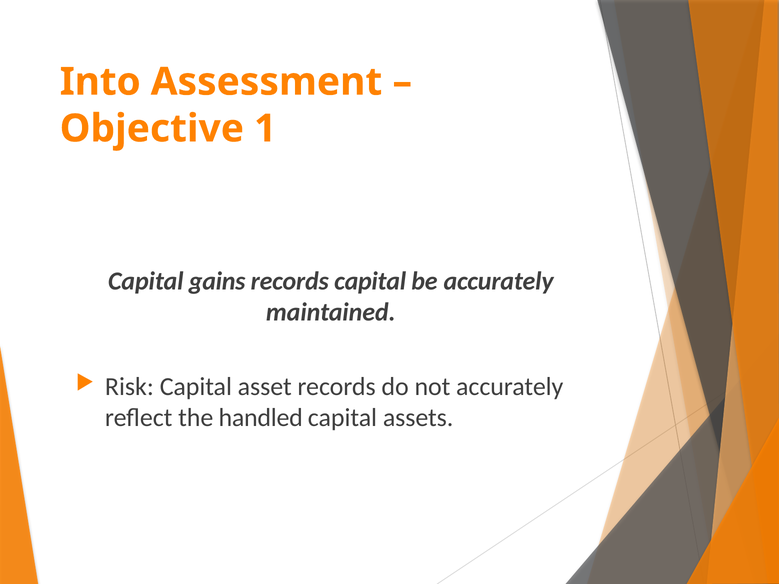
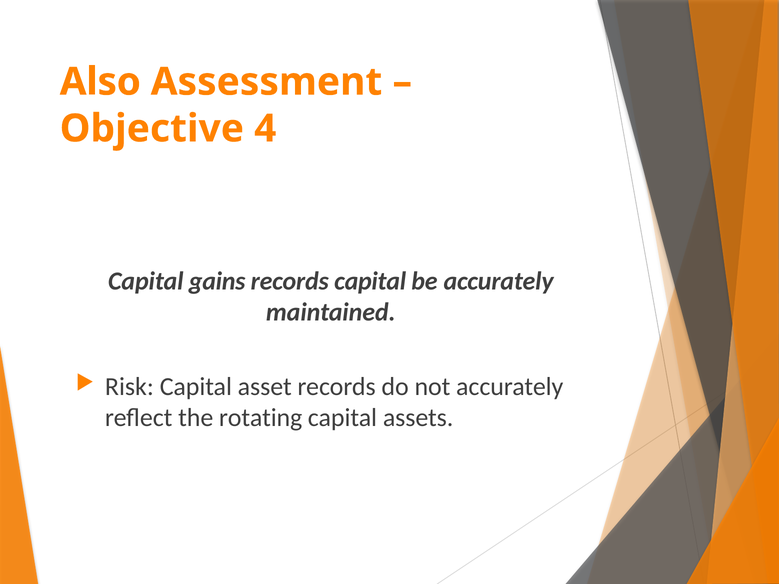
Into: Into -> Also
1: 1 -> 4
handled: handled -> rotating
